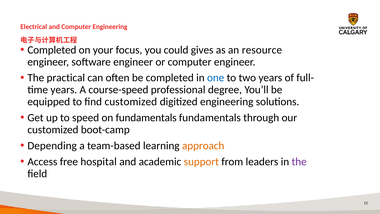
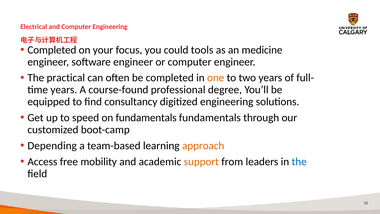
gives: gives -> tools
resource: resource -> medicine
one colour: blue -> orange
course-speed: course-speed -> course-found
find customized: customized -> consultancy
hospital: hospital -> mobility
the at (299, 161) colour: purple -> blue
